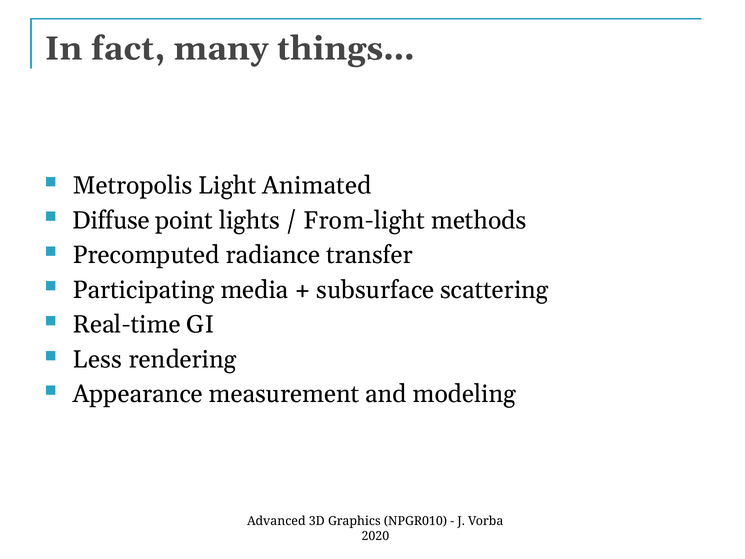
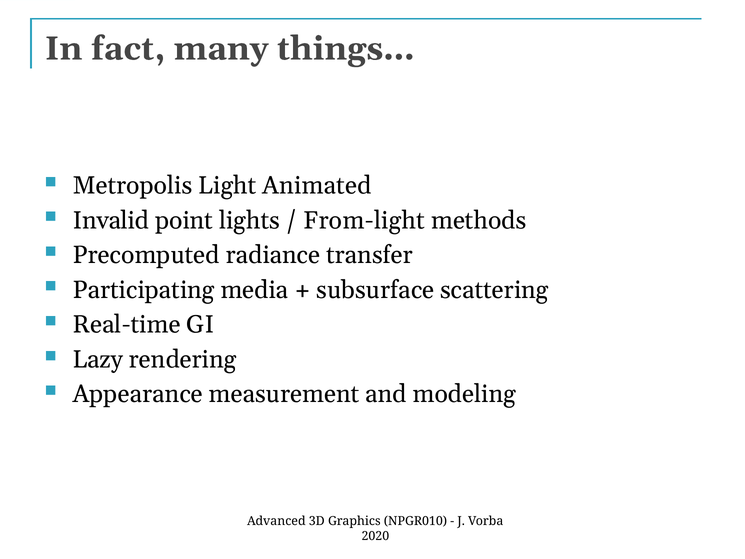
Diffuse: Diffuse -> Invalid
Less: Less -> Lazy
